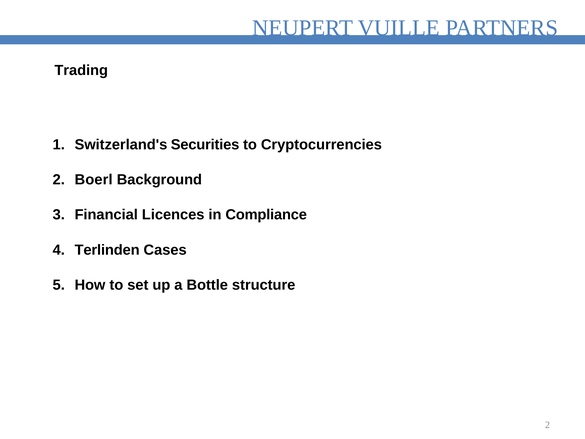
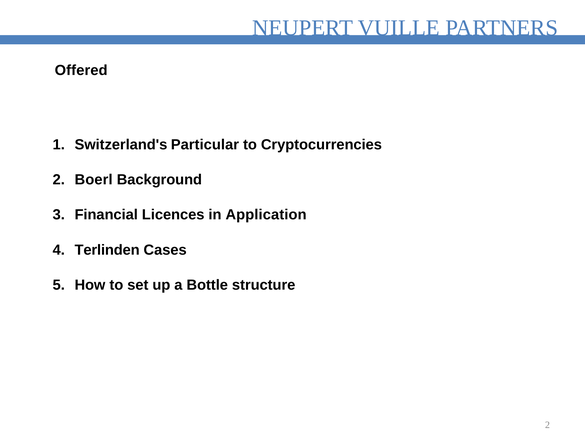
Trading: Trading -> Offered
Securities: Securities -> Particular
Compliance: Compliance -> Application
